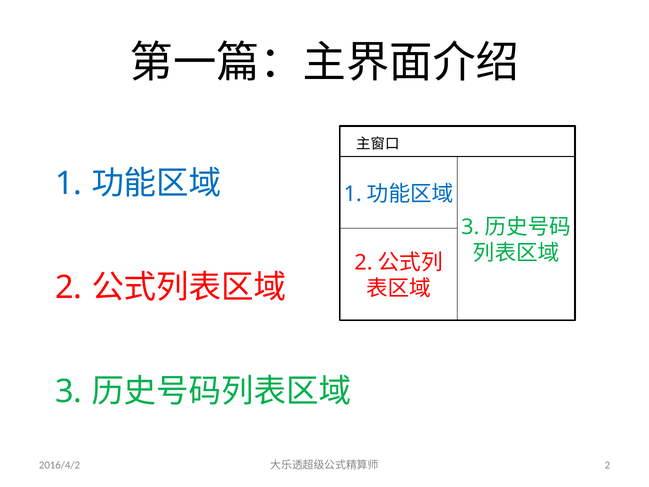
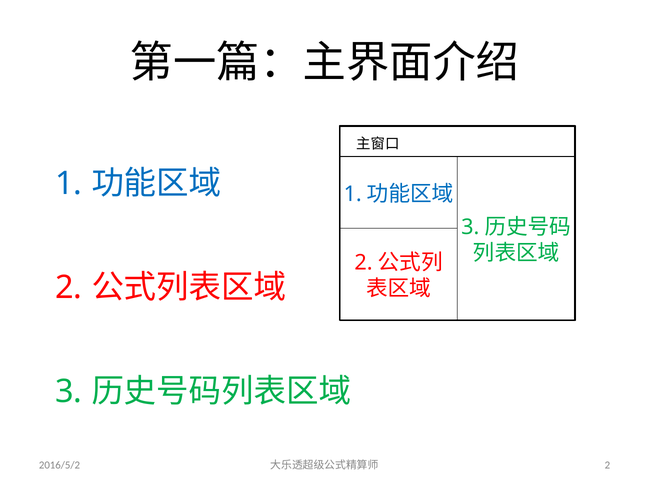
2016/4/2: 2016/4/2 -> 2016/5/2
